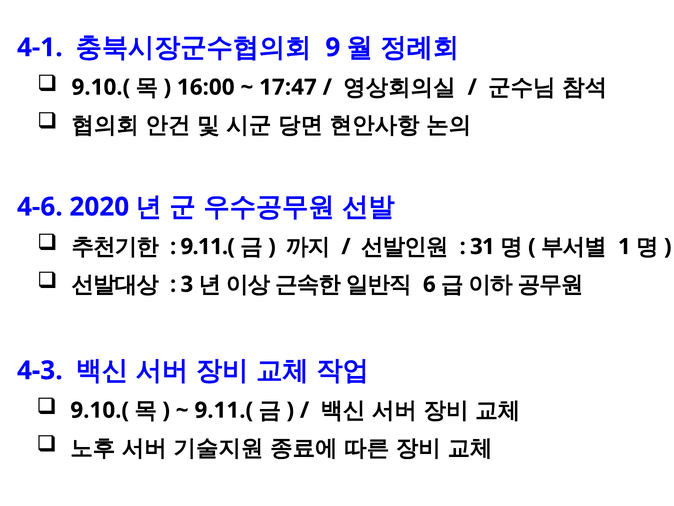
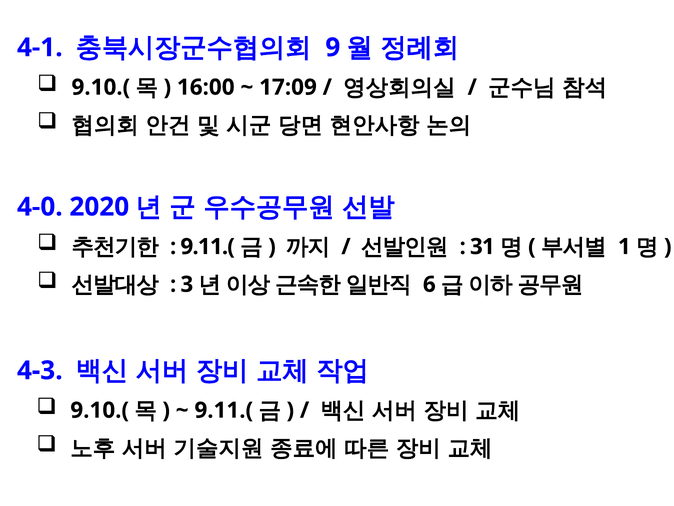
17:47: 17:47 -> 17:09
4-6: 4-6 -> 4-0
